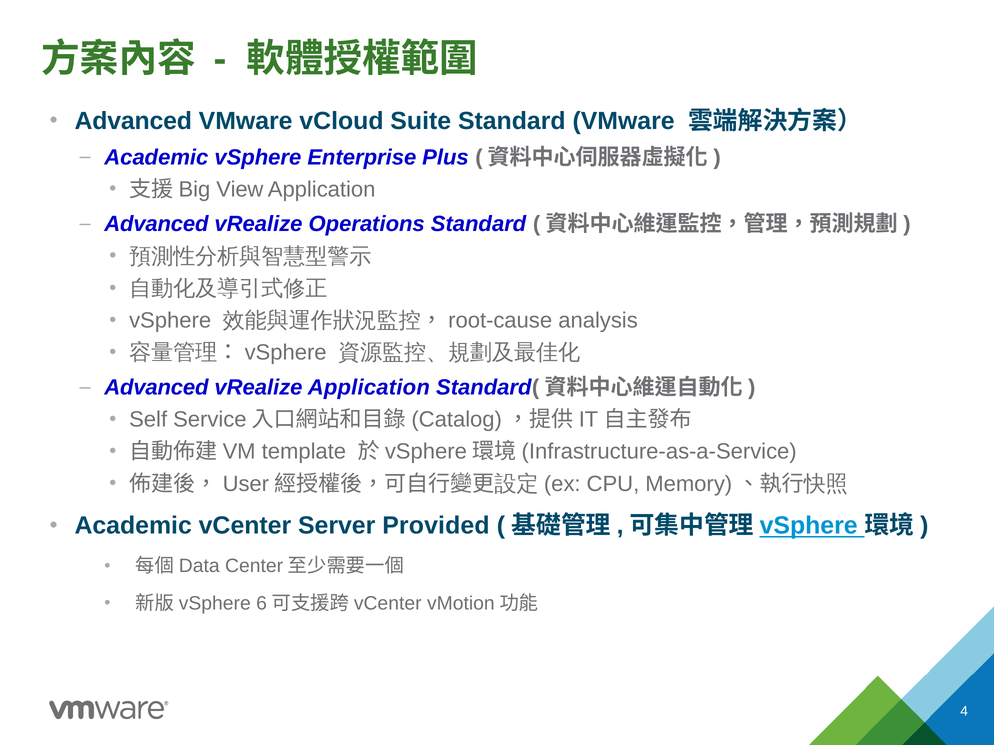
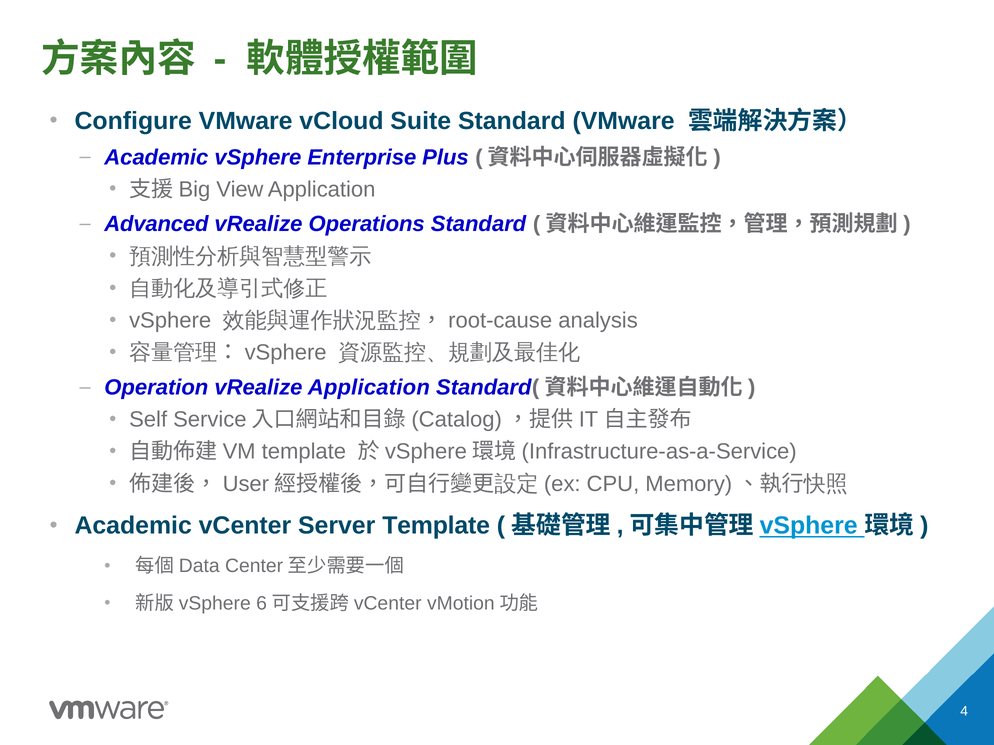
Advanced at (133, 121): Advanced -> Configure
Advanced at (156, 388): Advanced -> Operation
Server Provided: Provided -> Template
